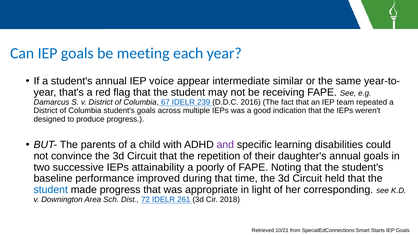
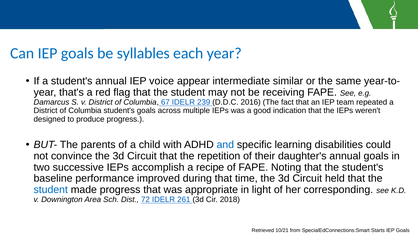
meeting: meeting -> syllables
and colour: purple -> blue
attainability: attainability -> accomplish
poorly: poorly -> recipe
